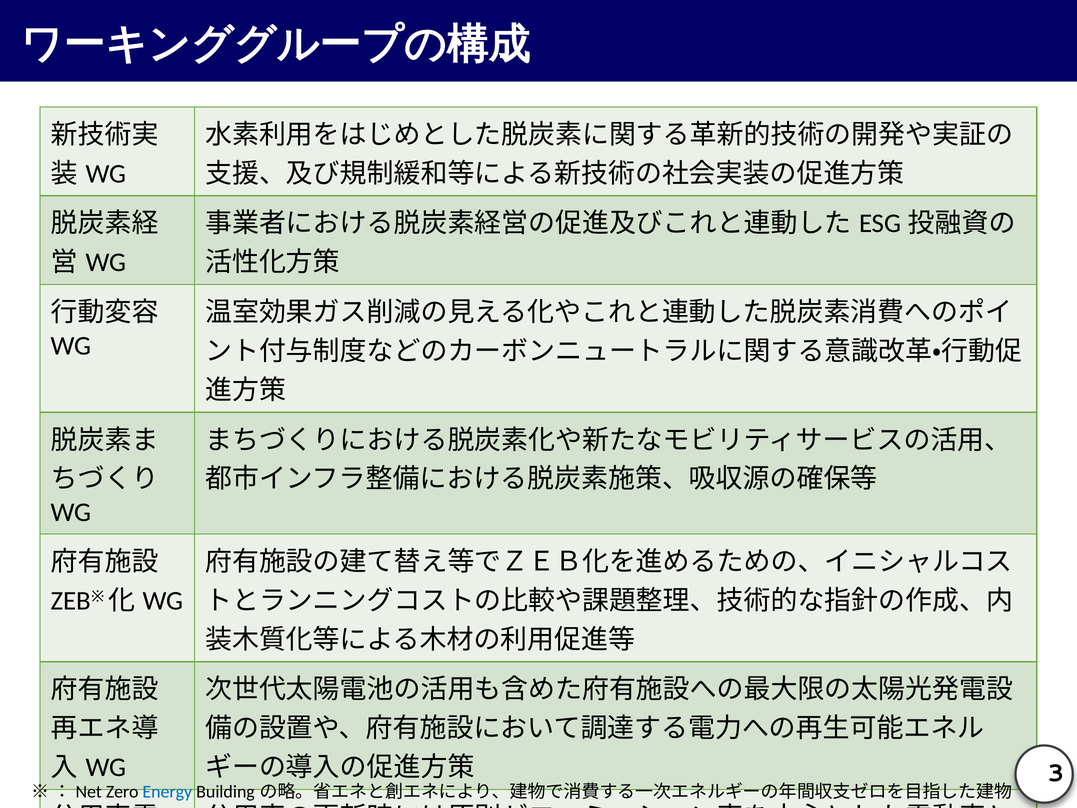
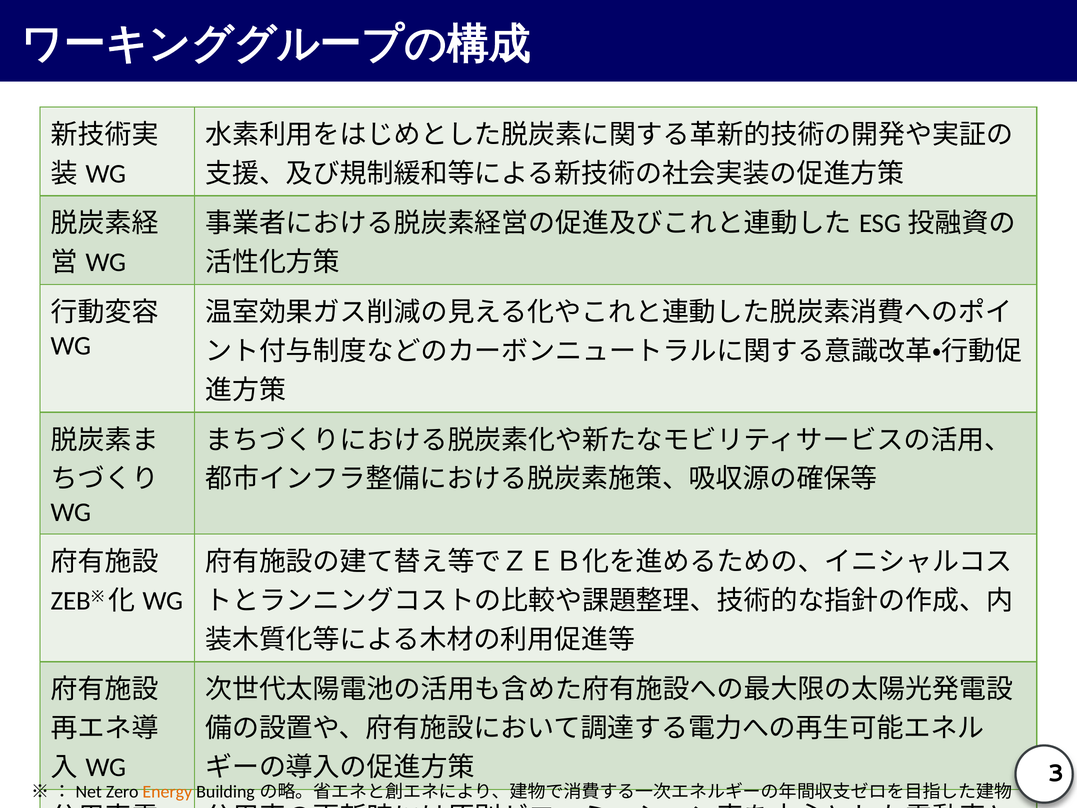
Energy colour: blue -> orange
